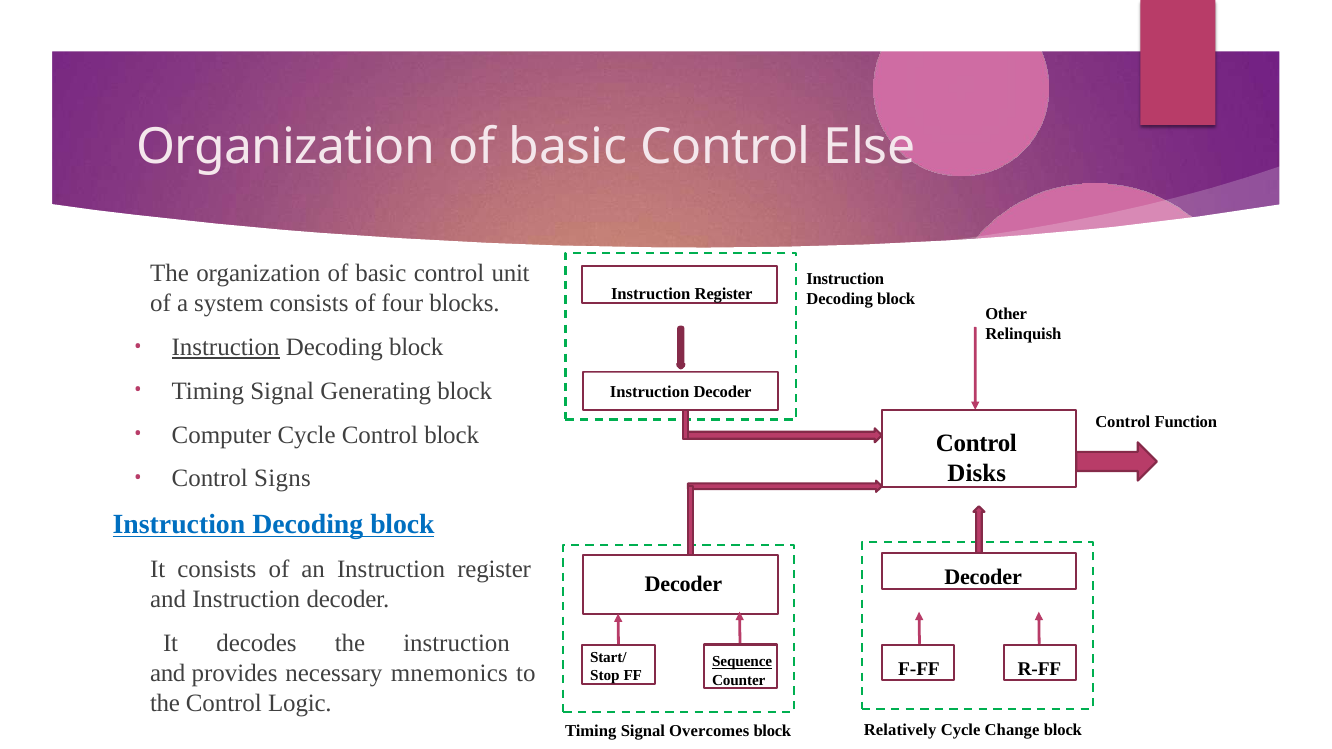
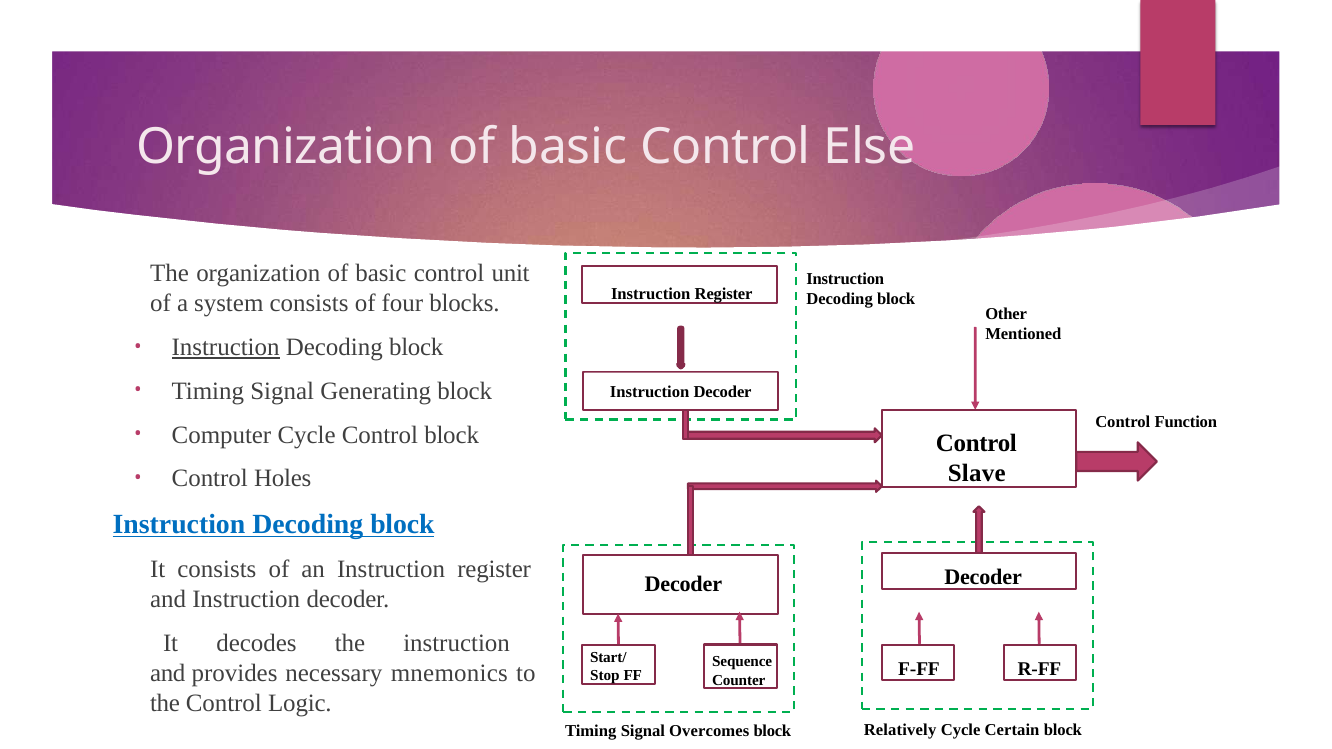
Relinquish: Relinquish -> Mentioned
Disks: Disks -> Slave
Signs: Signs -> Holes
Sequence underline: present -> none
Change: Change -> Certain
